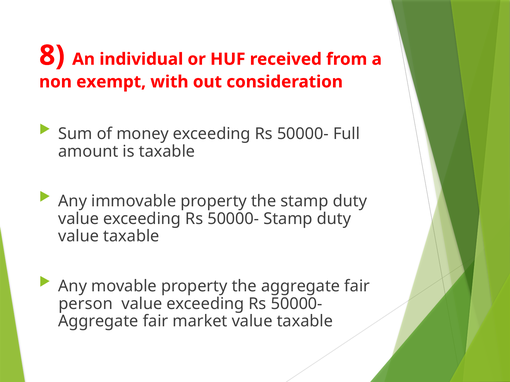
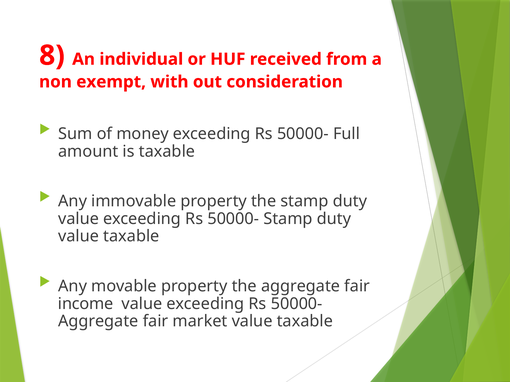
person: person -> income
